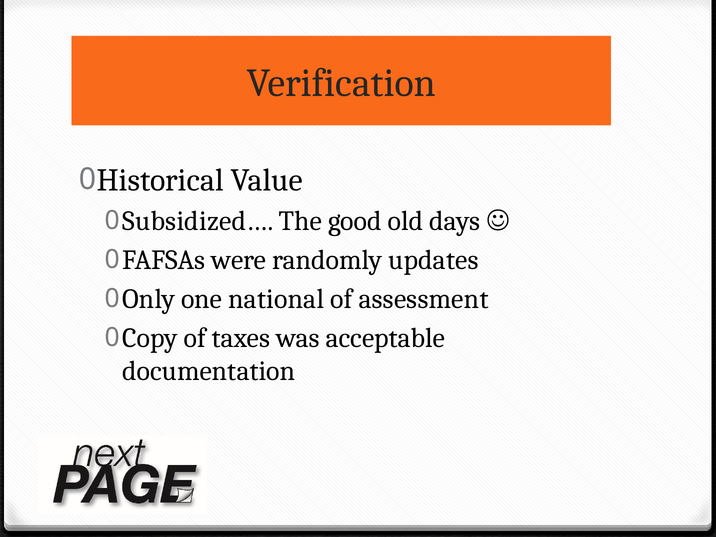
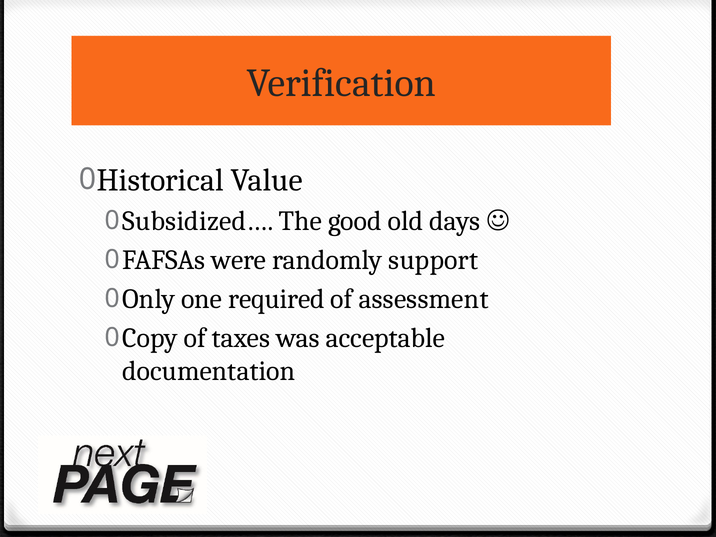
updates: updates -> support
national: national -> required
